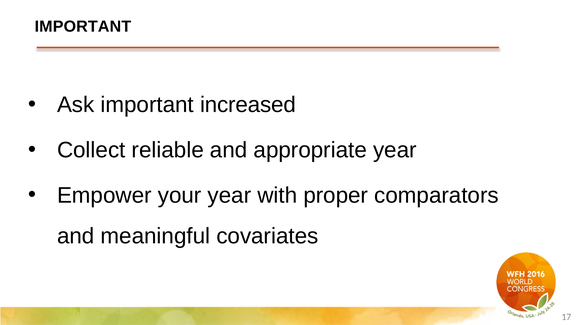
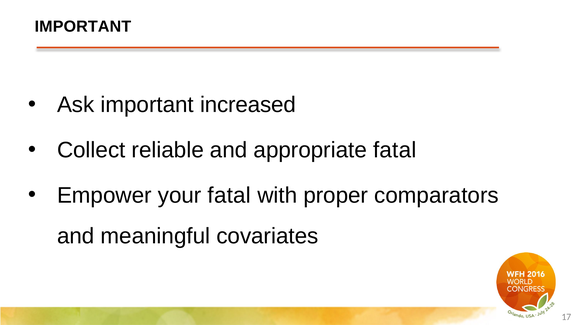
appropriate year: year -> fatal
your year: year -> fatal
